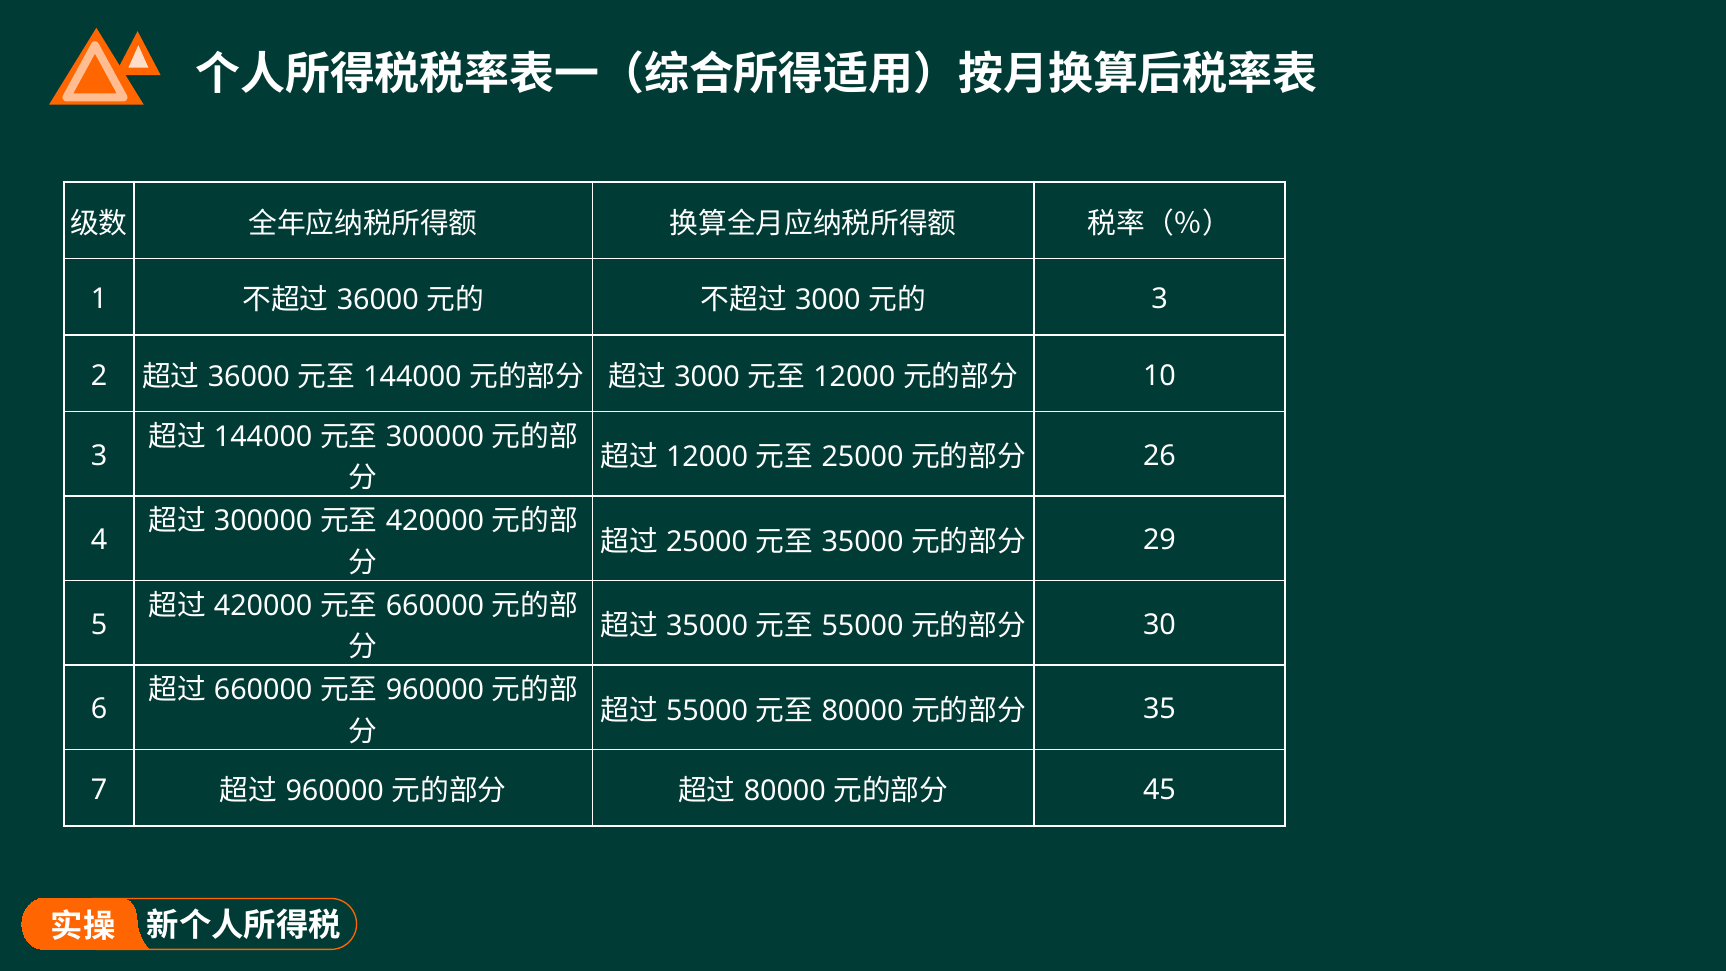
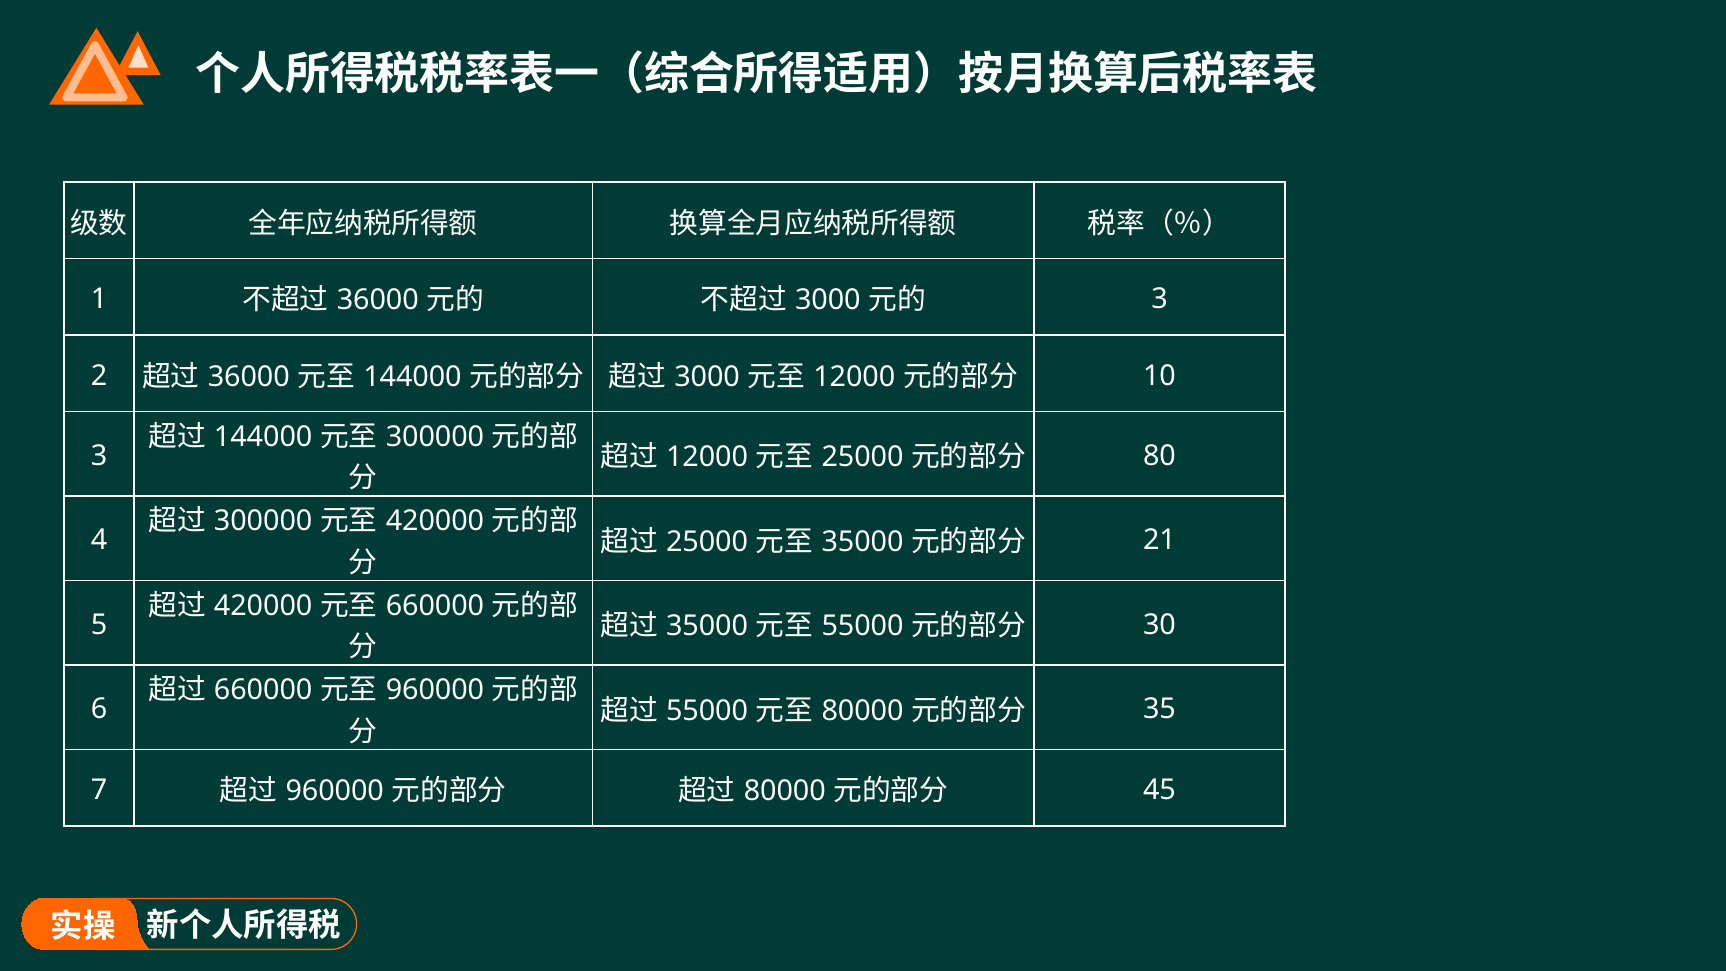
26: 26 -> 80
29: 29 -> 21
